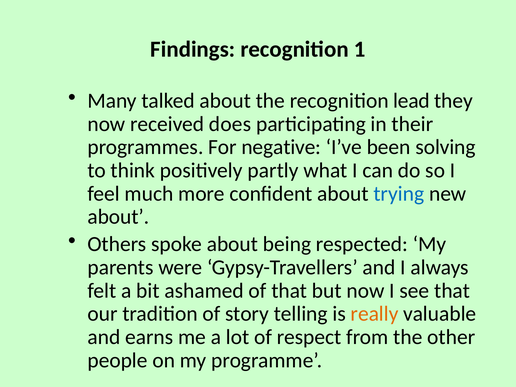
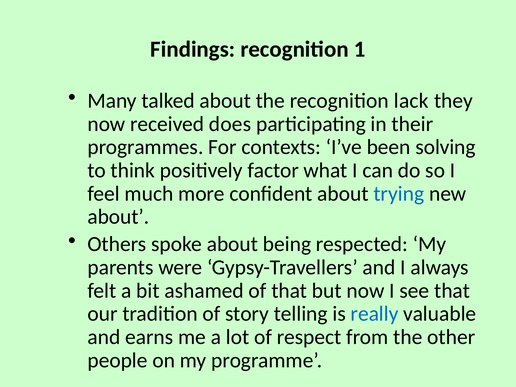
lead: lead -> lack
negative: negative -> contexts
partly: partly -> factor
really colour: orange -> blue
